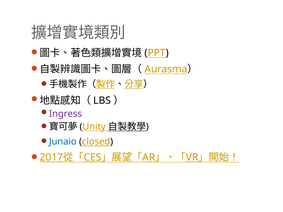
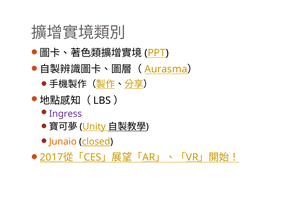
Junaio colour: blue -> orange
